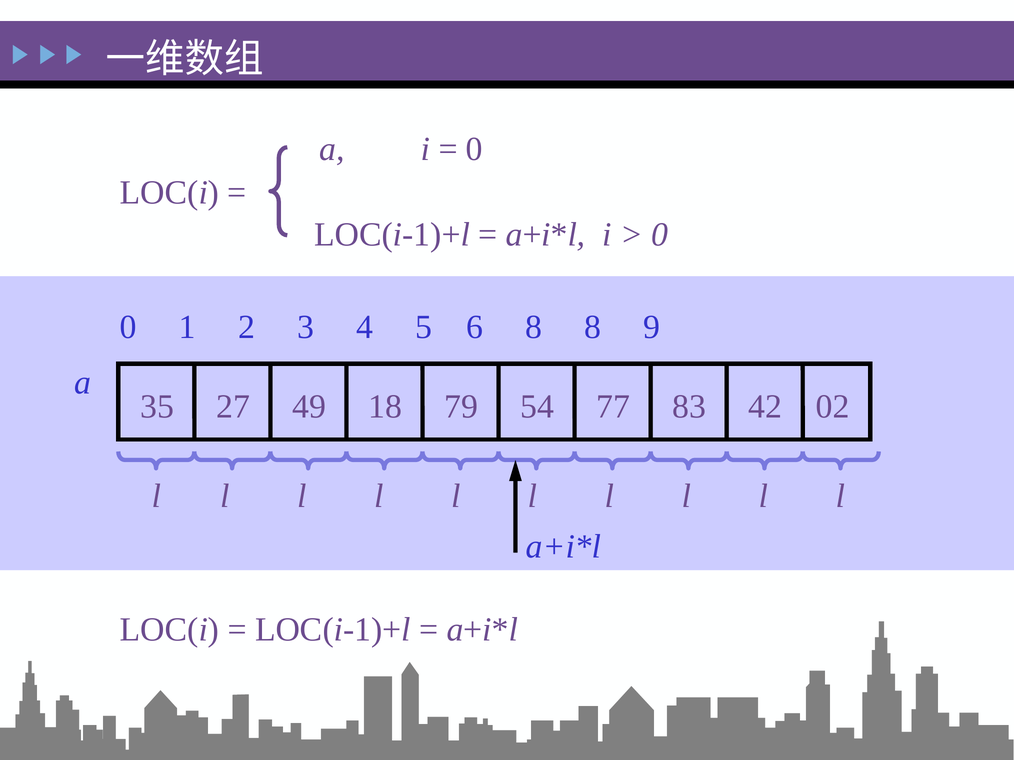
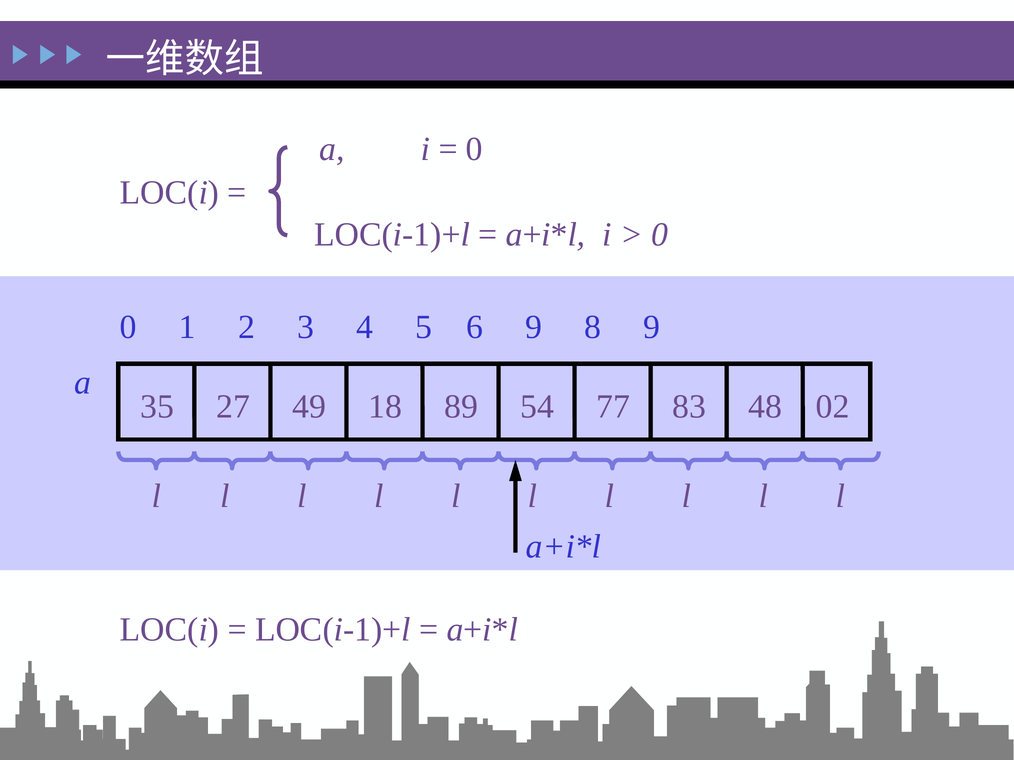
6 8: 8 -> 9
79: 79 -> 89
42: 42 -> 48
